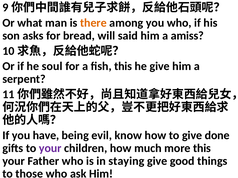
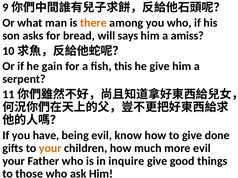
said: said -> says
soul: soul -> gain
your at (50, 149) colour: purple -> orange
more this: this -> evil
staying: staying -> inquire
